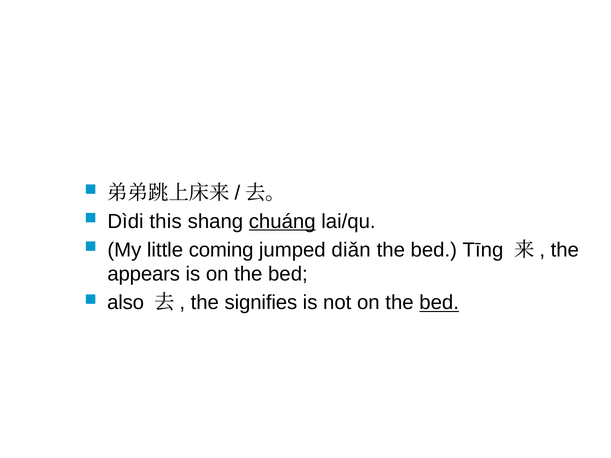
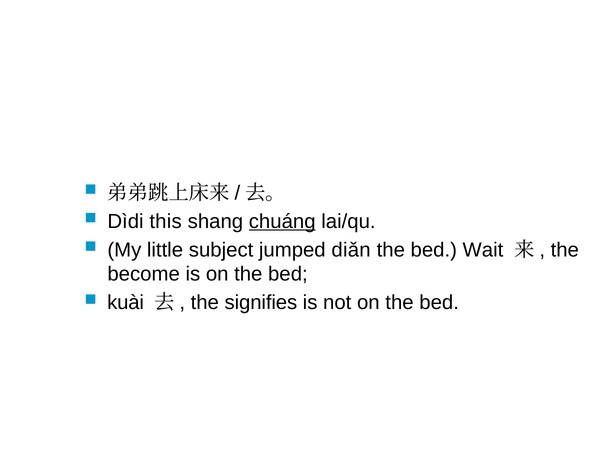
coming: coming -> subject
Tīng: Tīng -> Wait
appears: appears -> become
also: also -> kuài
bed at (439, 303) underline: present -> none
